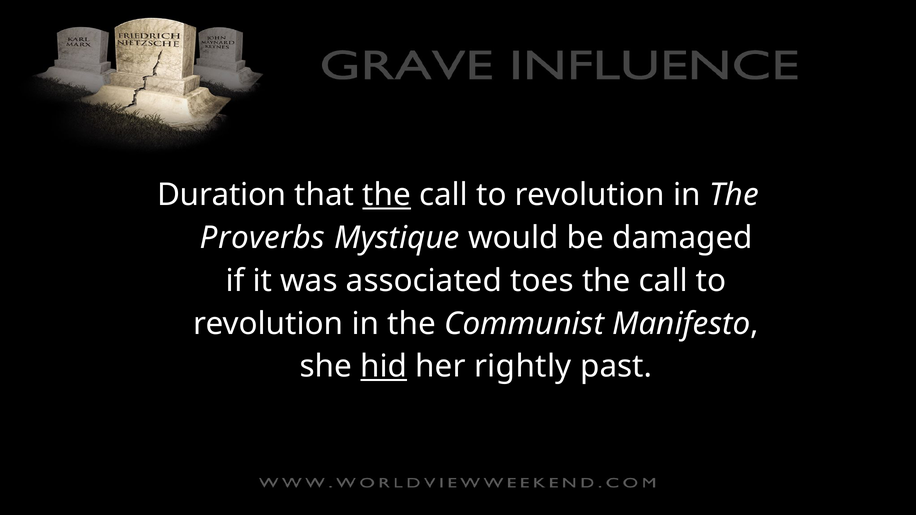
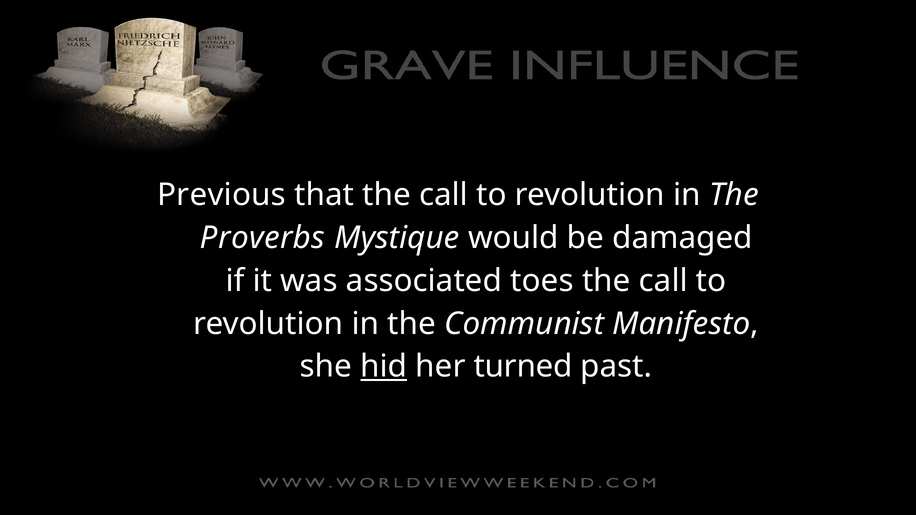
Duration: Duration -> Previous
the at (387, 195) underline: present -> none
rightly: rightly -> turned
